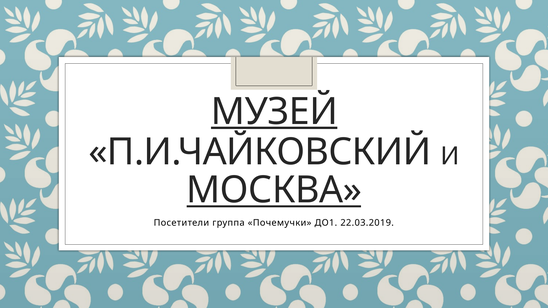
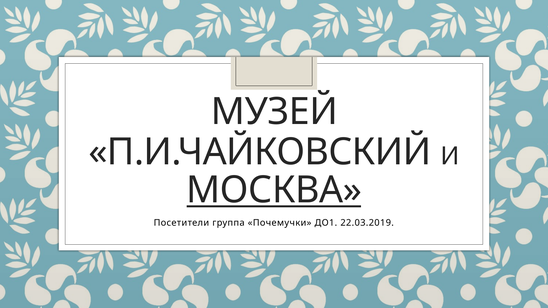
МУЗЕЙ underline: present -> none
